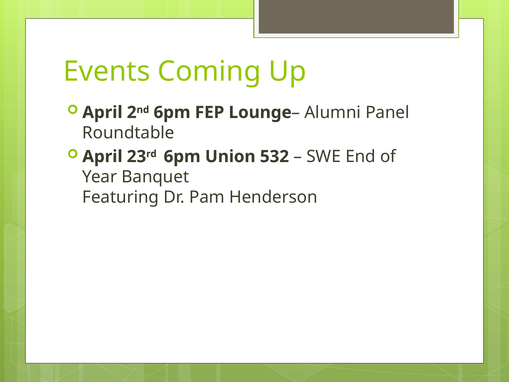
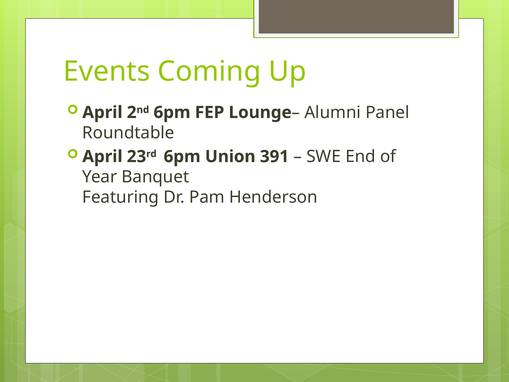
532: 532 -> 391
